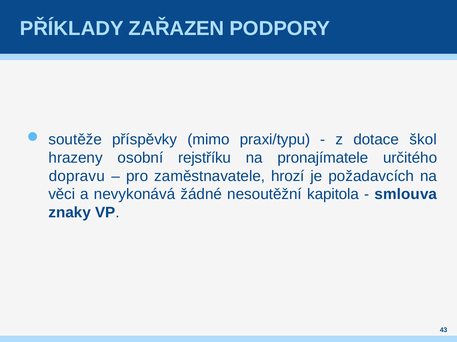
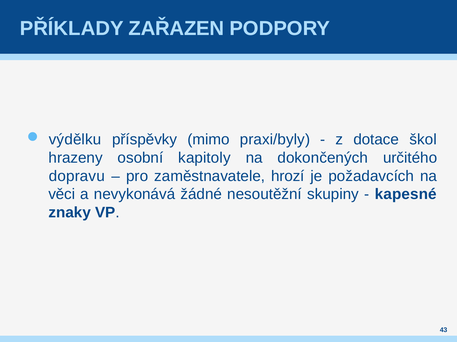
soutěže: soutěže -> výdělku
praxi/typu: praxi/typu -> praxi/byly
rejstříku: rejstříku -> kapitoly
pronajímatele: pronajímatele -> dokončených
kapitola: kapitola -> skupiny
smlouva: smlouva -> kapesné
